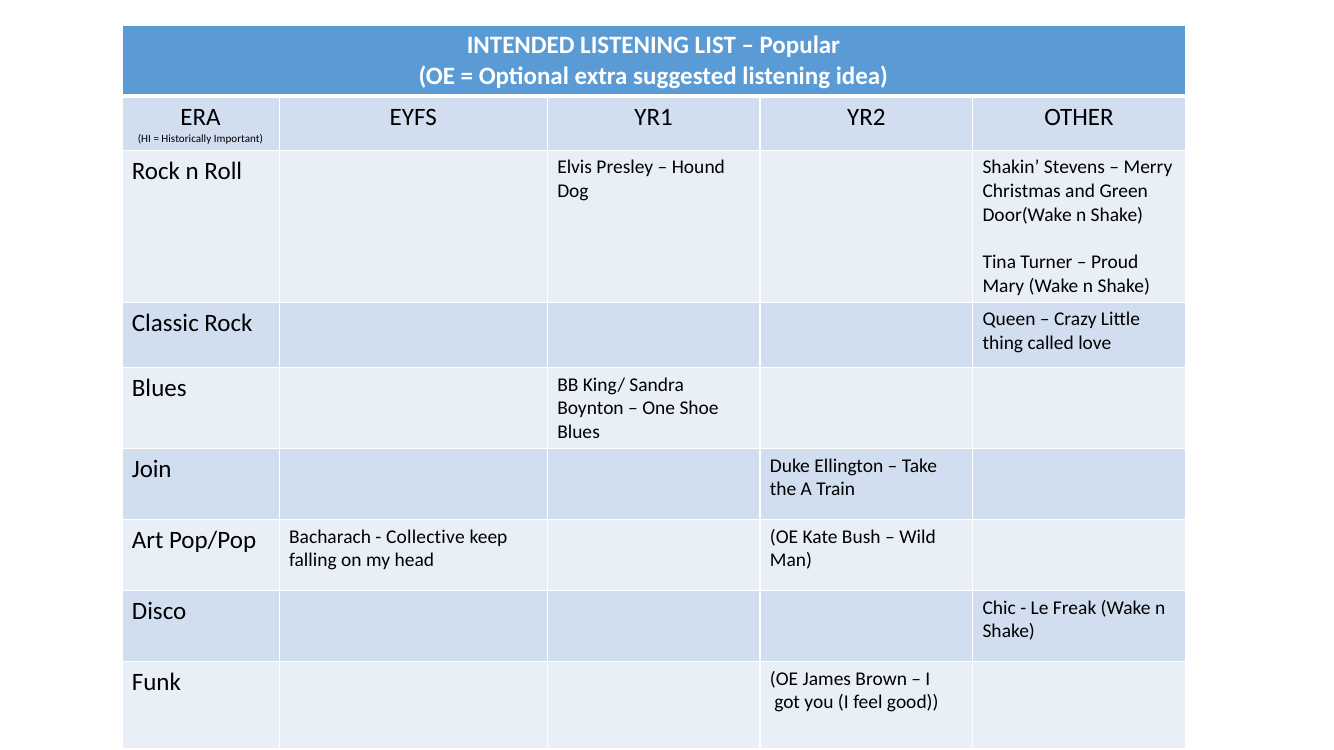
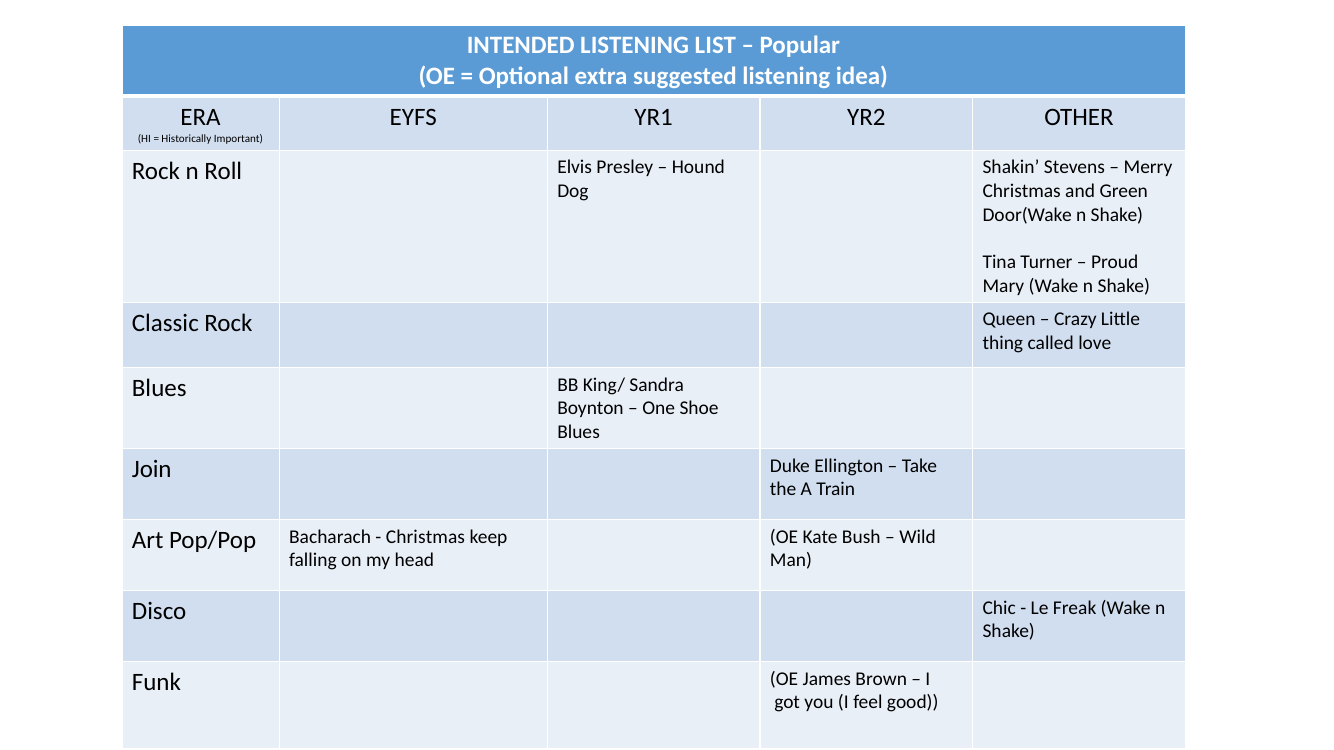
Collective at (425, 537): Collective -> Christmas
